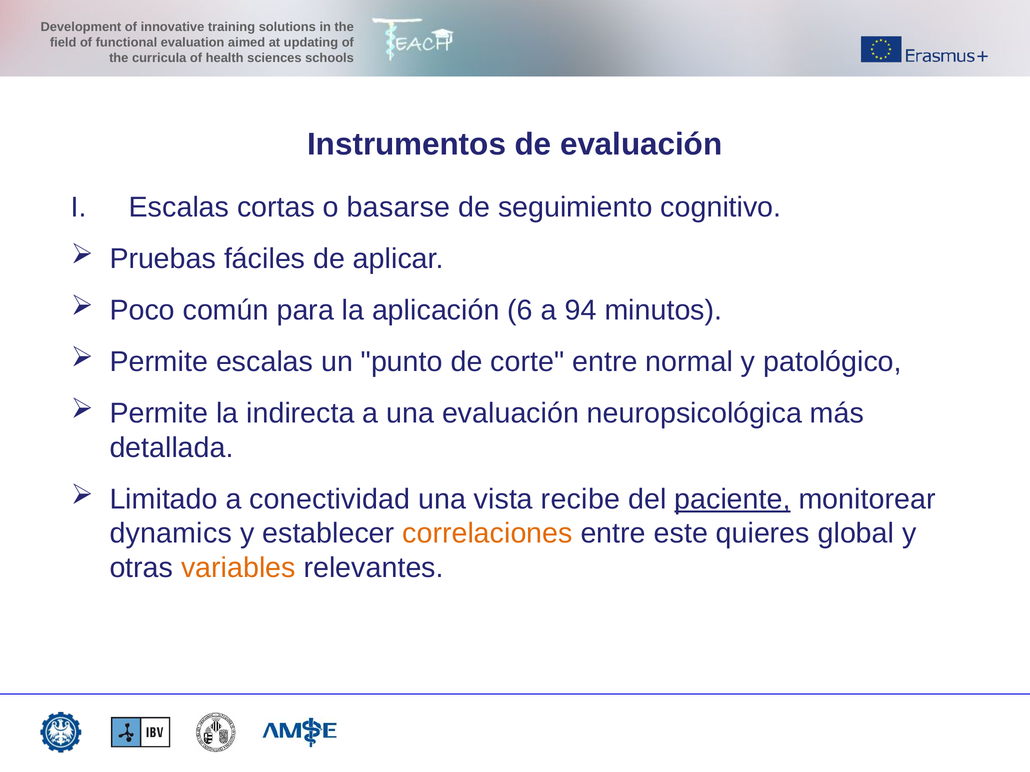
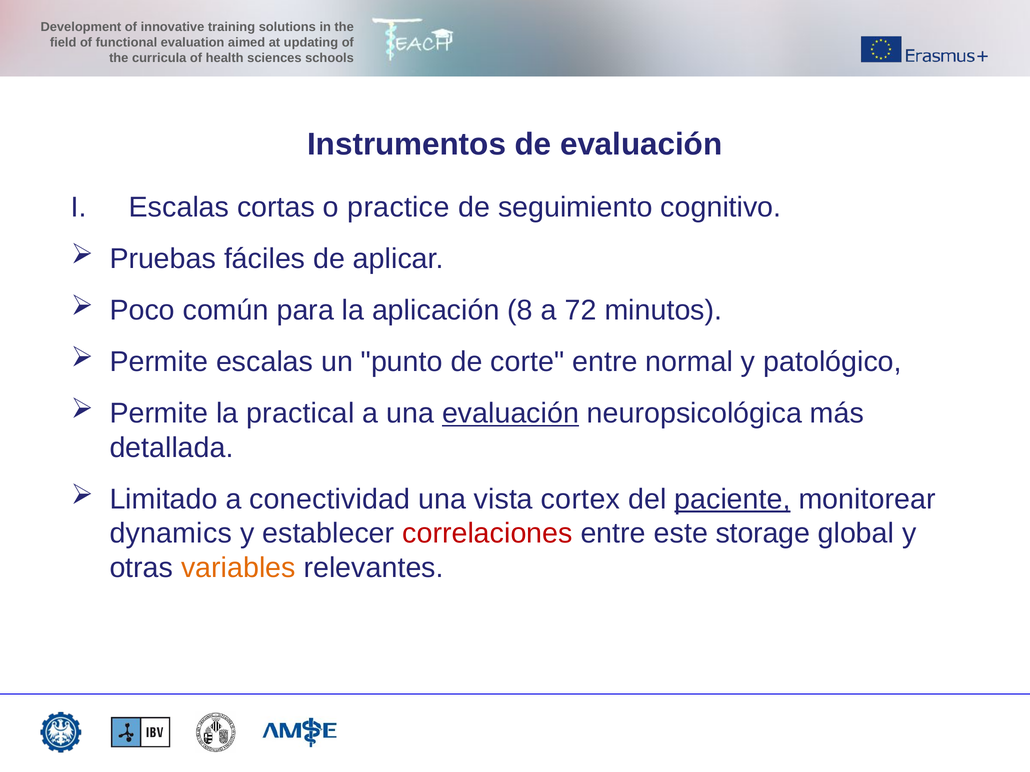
basarse: basarse -> practice
6: 6 -> 8
94: 94 -> 72
indirecta: indirecta -> practical
evaluación at (510, 414) underline: none -> present
recibe: recibe -> cortex
correlaciones colour: orange -> red
quieres: quieres -> storage
